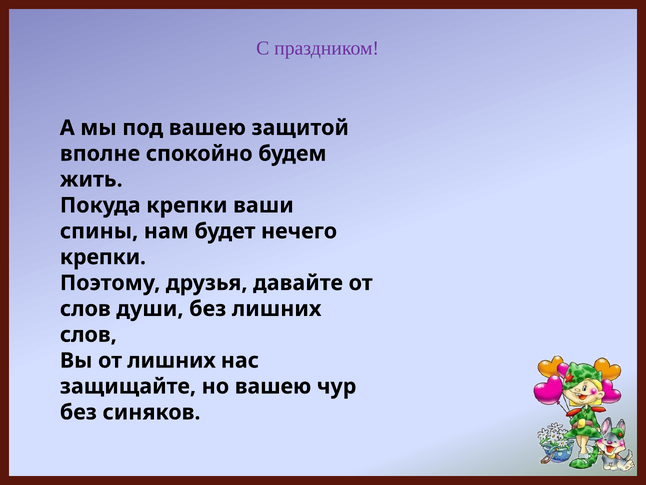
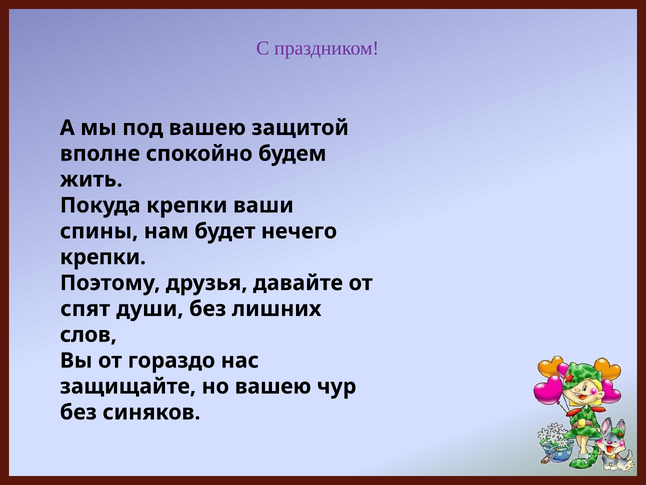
слов at (85, 309): слов -> спят
от лишних: лишних -> гораздо
